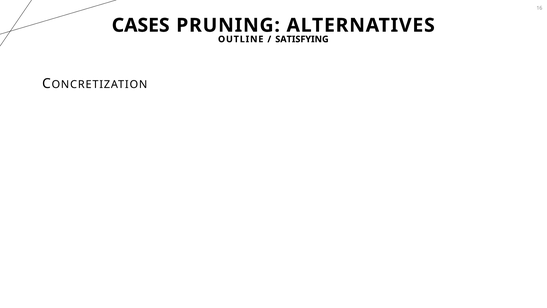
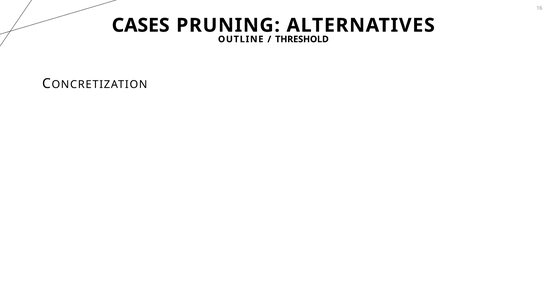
SATISFYING: SATISFYING -> THRESHOLD
